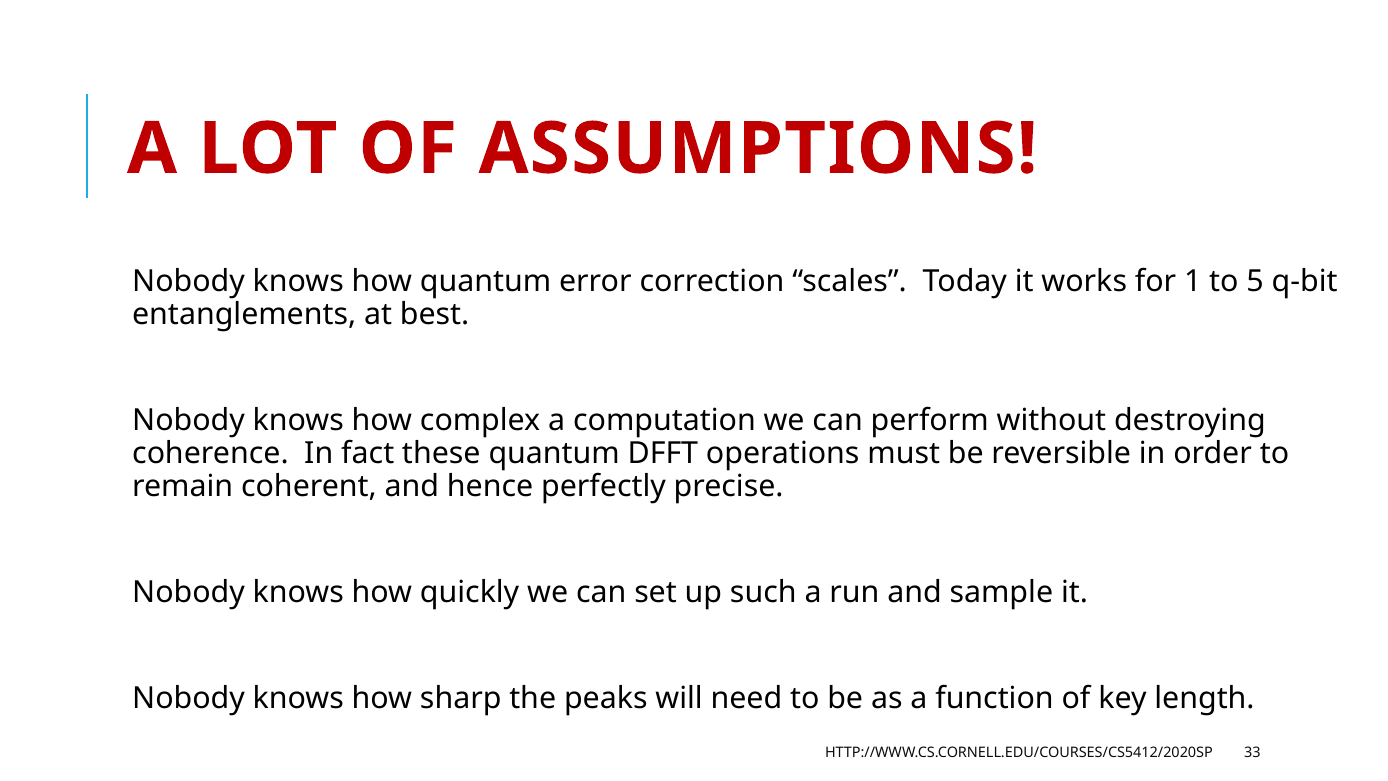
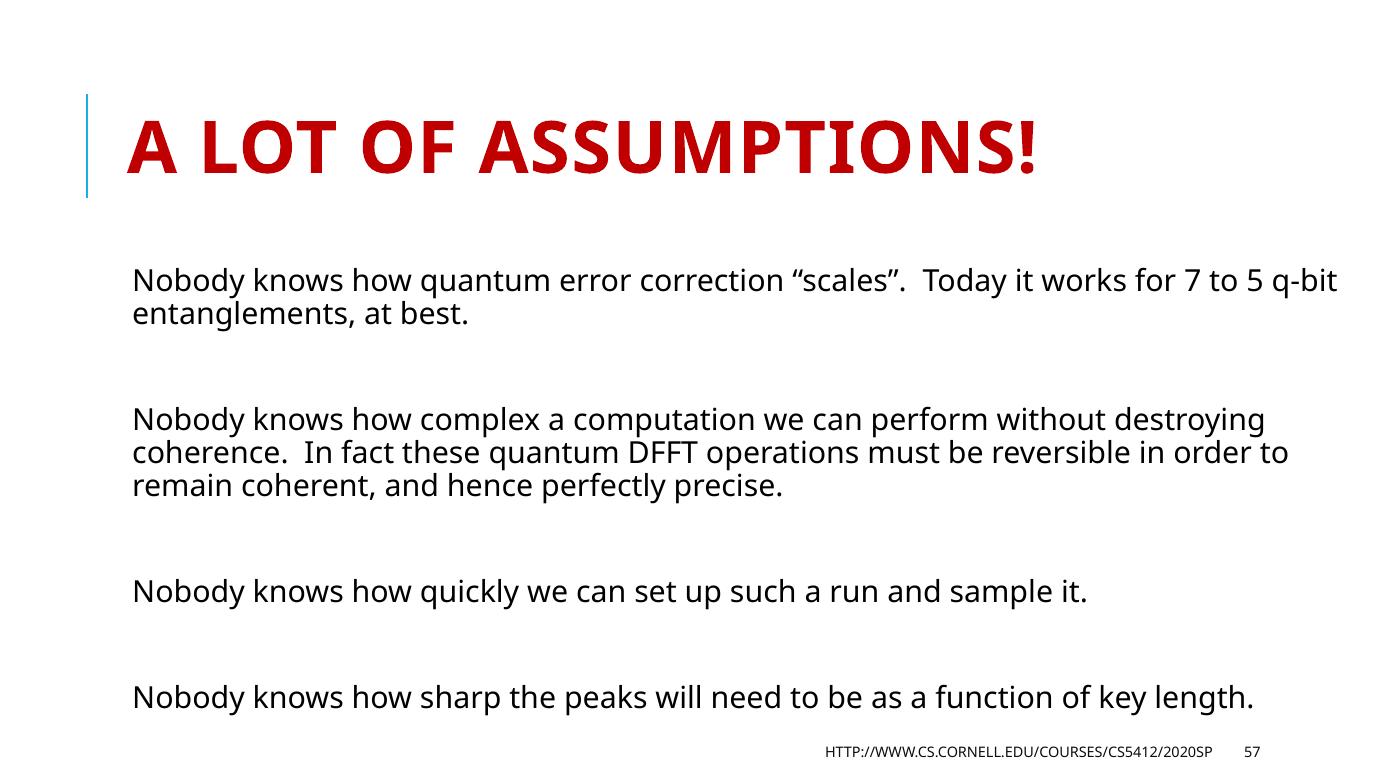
1: 1 -> 7
33: 33 -> 57
